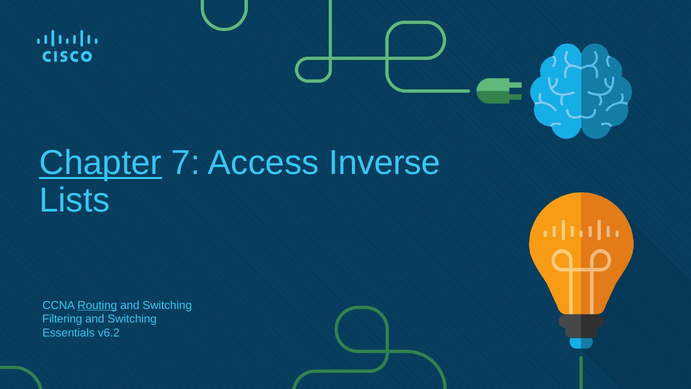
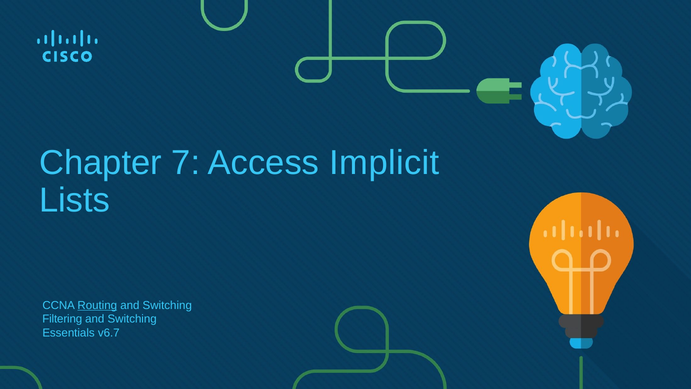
Chapter underline: present -> none
Inverse: Inverse -> Implicit
v6.2: v6.2 -> v6.7
